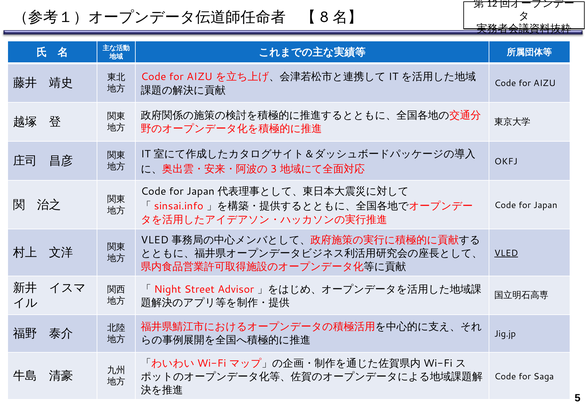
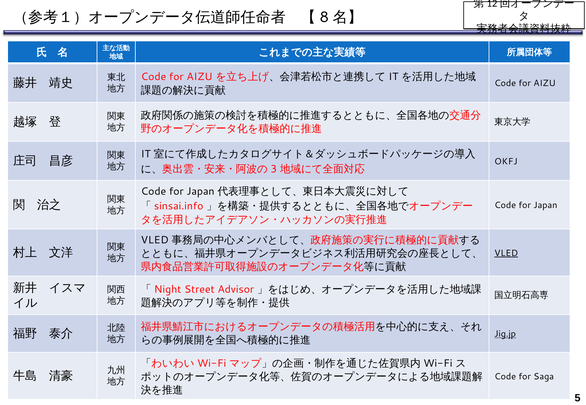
Jig.jp underline: none -> present
